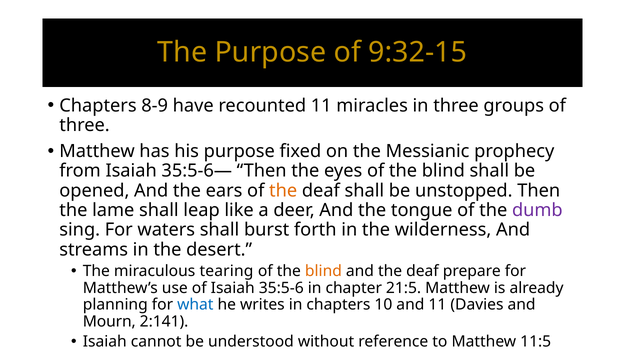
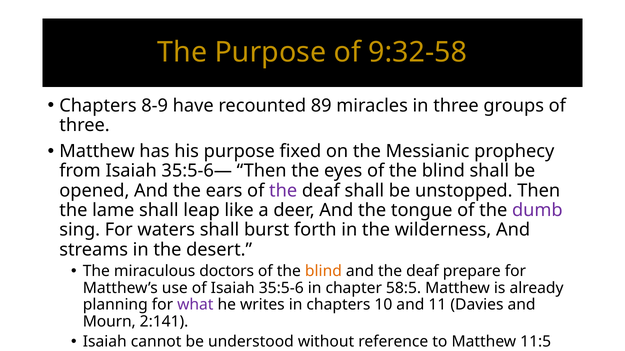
9:32-15: 9:32-15 -> 9:32-58
recounted 11: 11 -> 89
the at (283, 191) colour: orange -> purple
tearing: tearing -> doctors
21:5: 21:5 -> 58:5
what colour: blue -> purple
